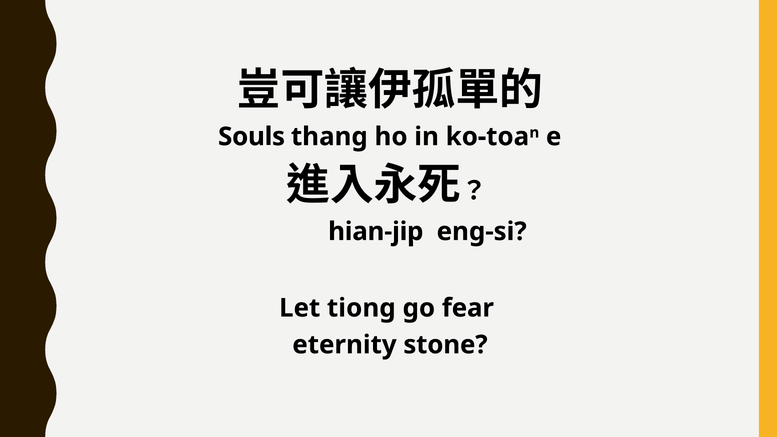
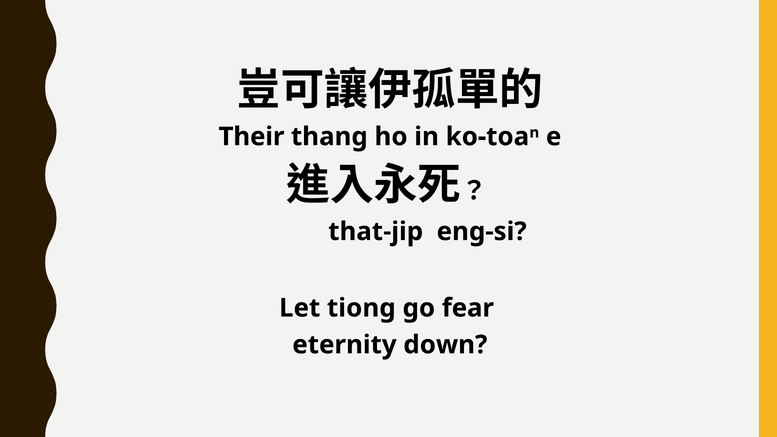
Souls: Souls -> Their
hian-jip: hian-jip -> that-jip
stone: stone -> down
